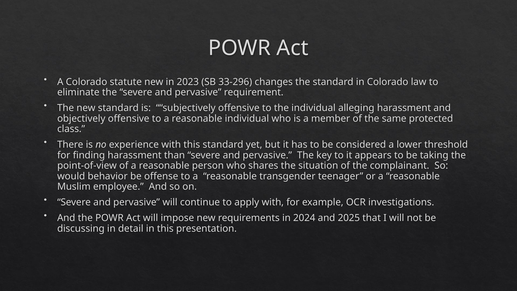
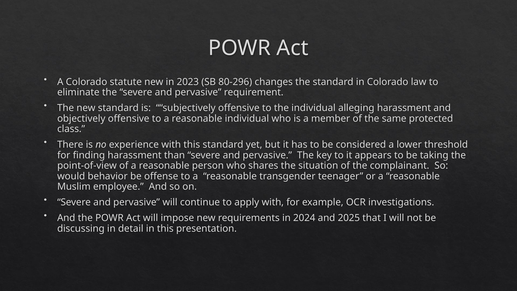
33-296: 33-296 -> 80-296
